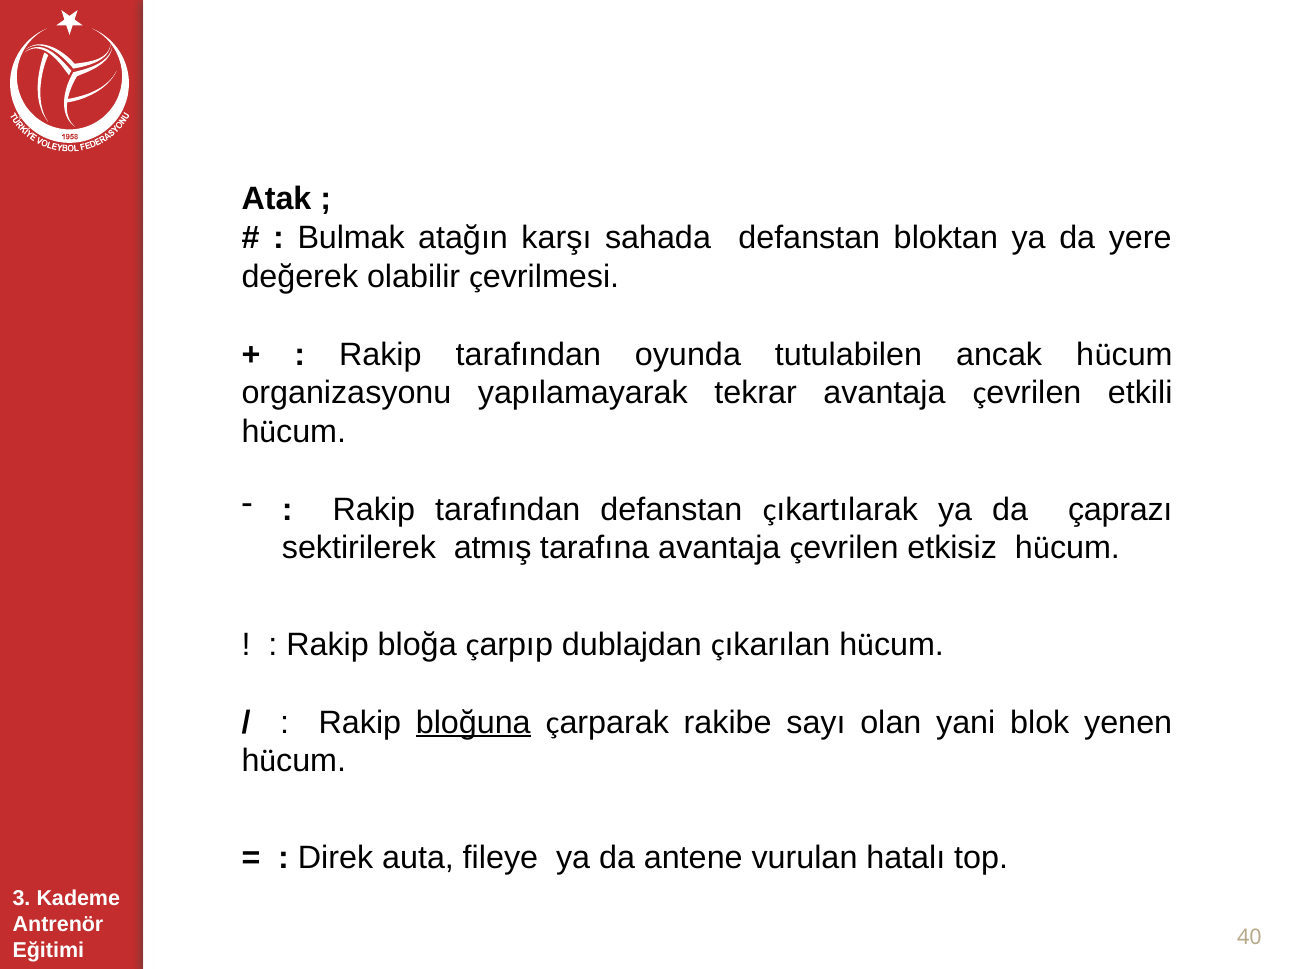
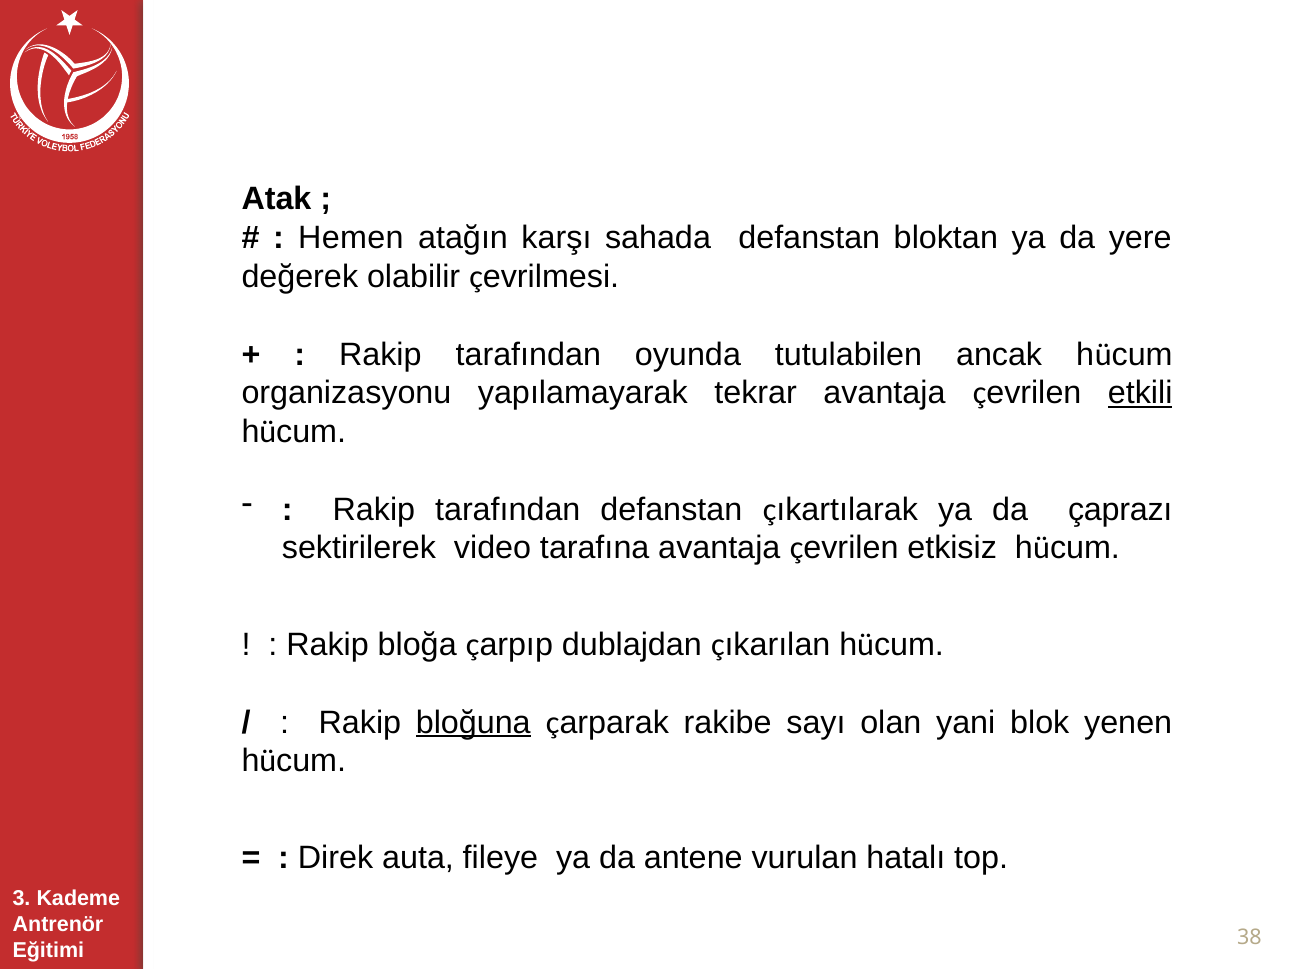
Bulmak: Bulmak -> Hemen
etkili underline: none -> present
atmış: atmış -> video
40: 40 -> 38
